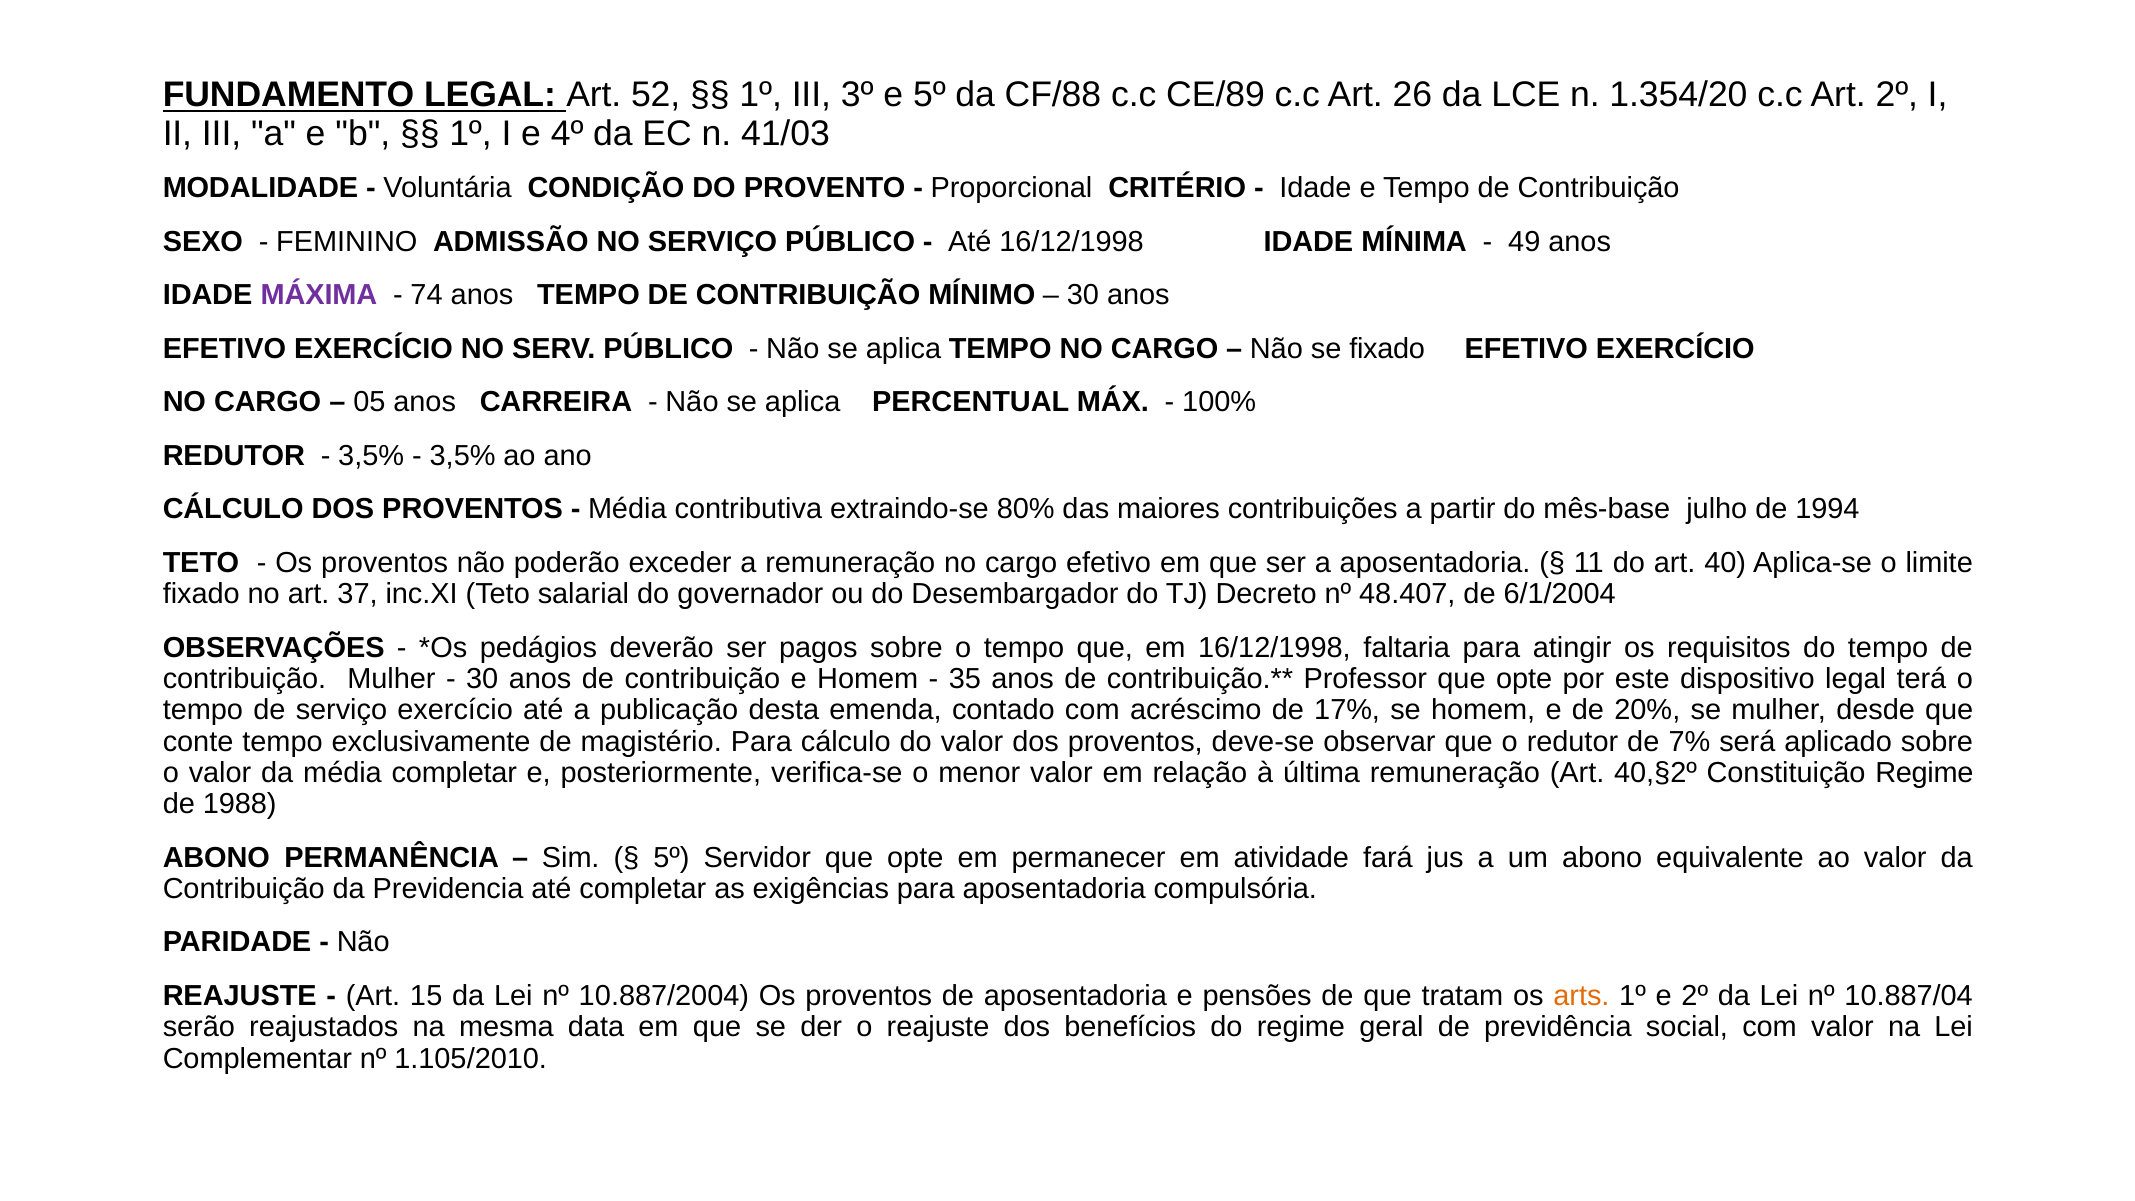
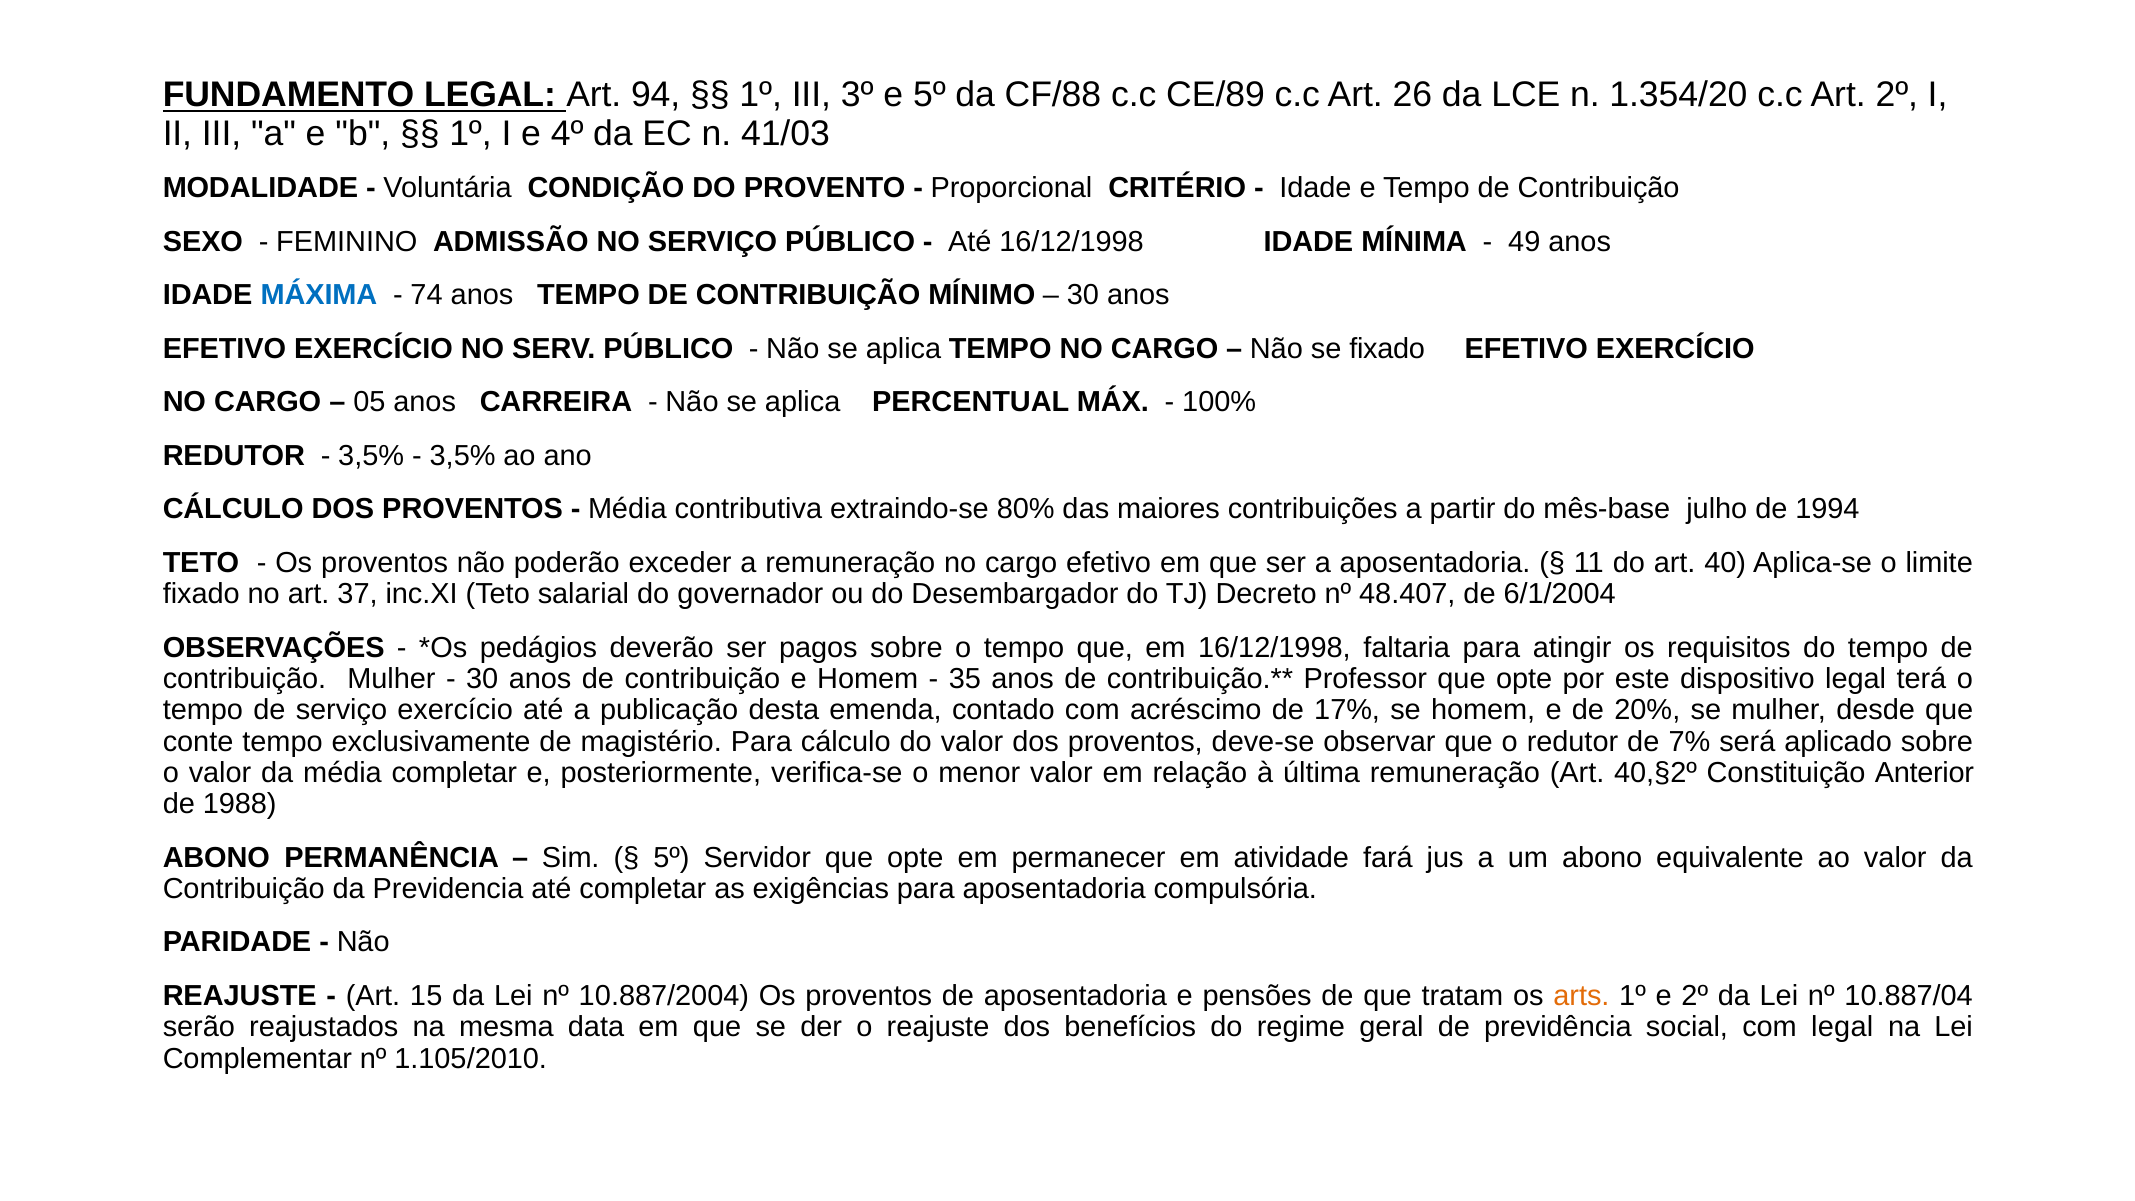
52: 52 -> 94
MÁXIMA colour: purple -> blue
Constituição Regime: Regime -> Anterior
com valor: valor -> legal
